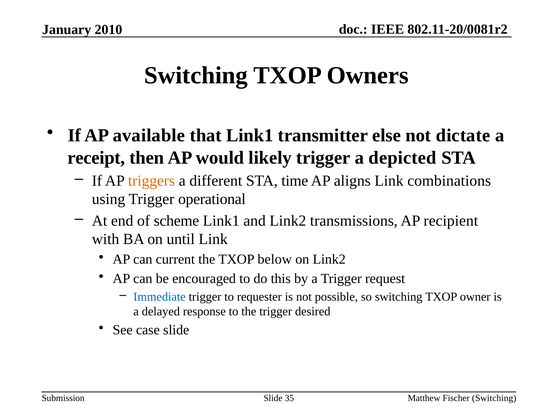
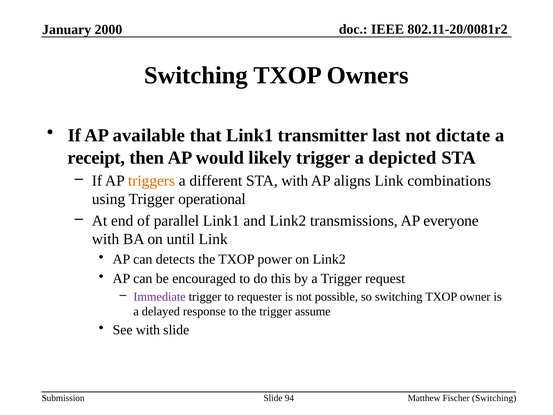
2010: 2010 -> 2000
else: else -> last
STA time: time -> with
scheme: scheme -> parallel
recipient: recipient -> everyone
current: current -> detects
below: below -> power
Immediate colour: blue -> purple
desired: desired -> assume
See case: case -> with
35: 35 -> 94
